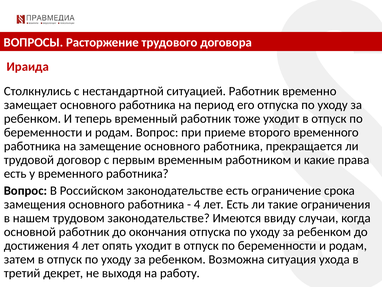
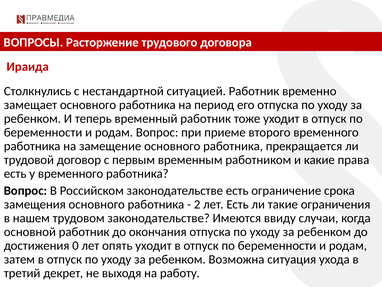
4 at (197, 204): 4 -> 2
достижения 4: 4 -> 0
